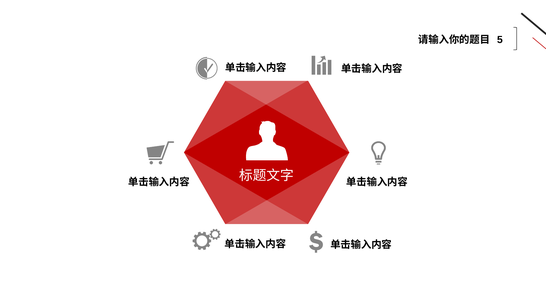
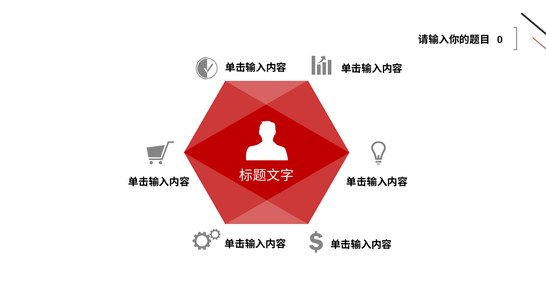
5: 5 -> 0
